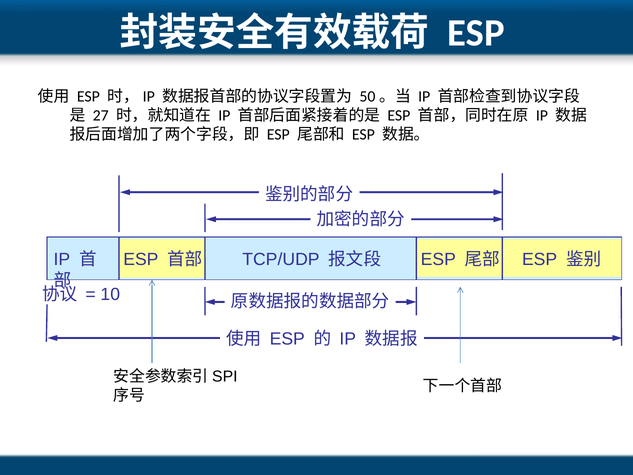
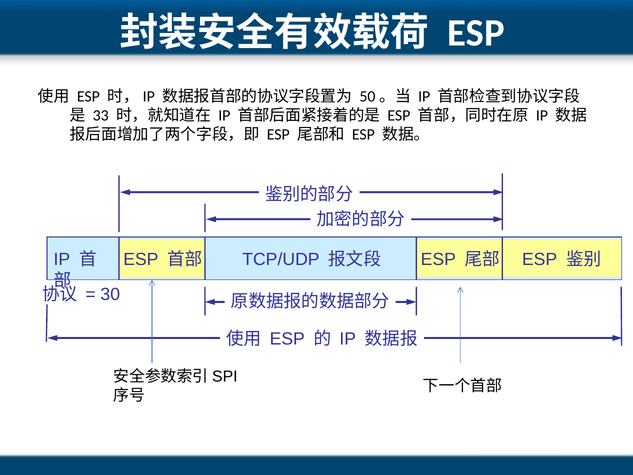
27: 27 -> 33
10: 10 -> 30
